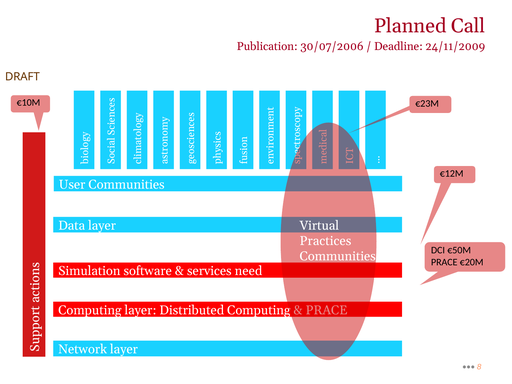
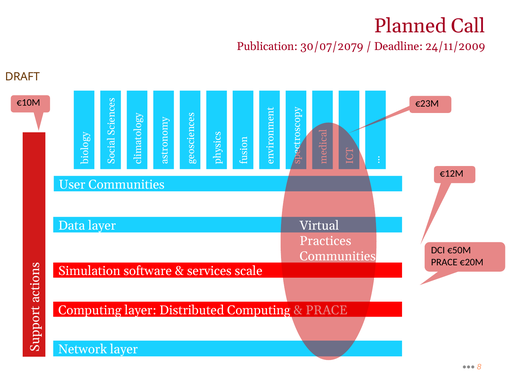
30/07/2006: 30/07/2006 -> 30/07/2079
need: need -> scale
